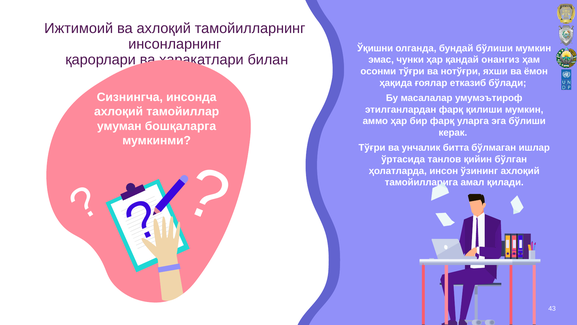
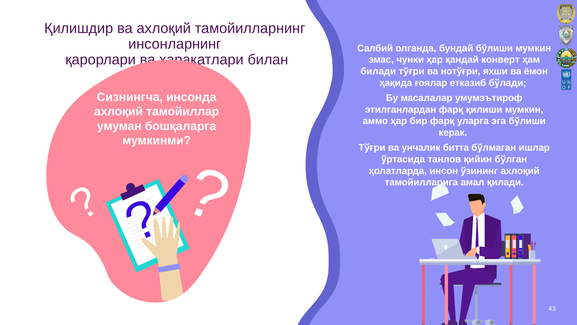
Ижтимоий: Ижтимоий -> Қилишдир
Ўқишни: Ўқишни -> Салбий
онангиз: онангиз -> конвeрт
осонми: осонми -> билади
